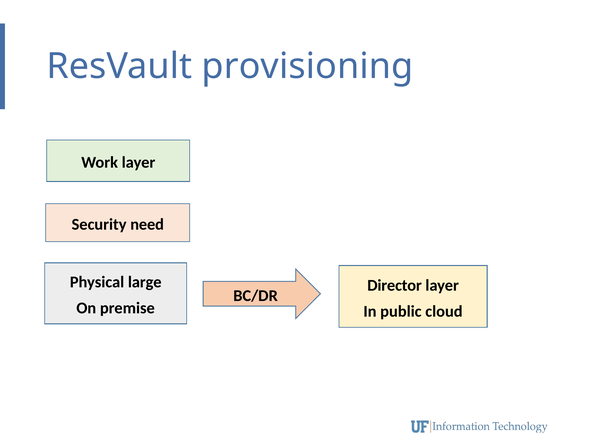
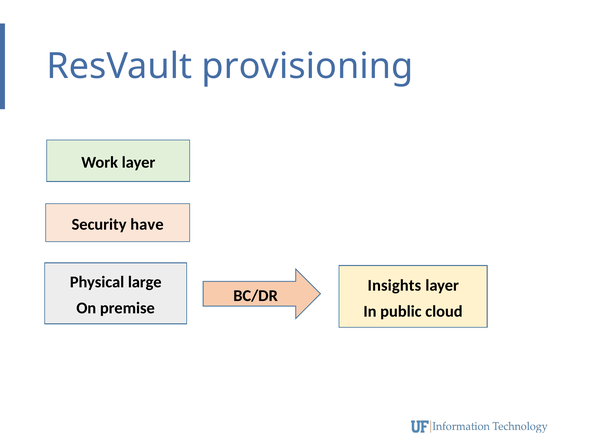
need: need -> have
Director: Director -> Insights
